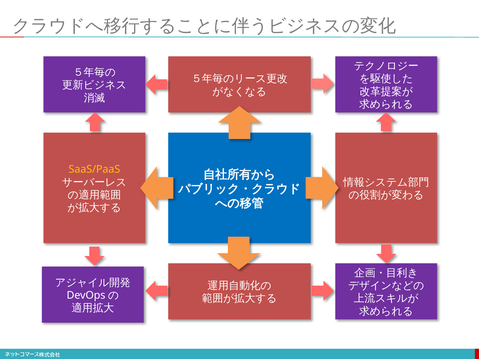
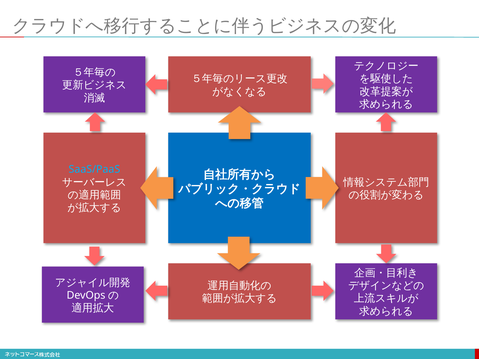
SaaS/PaaS colour: yellow -> light blue
